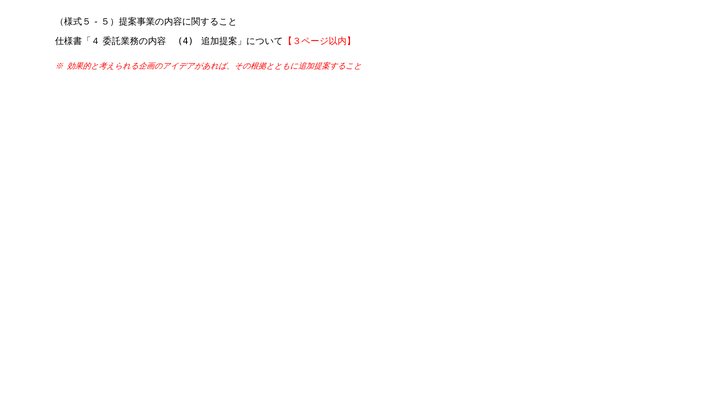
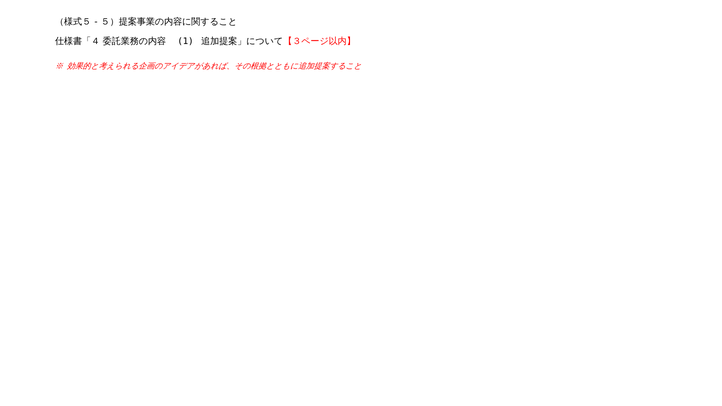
4: 4 -> 1
